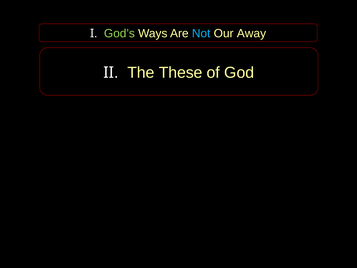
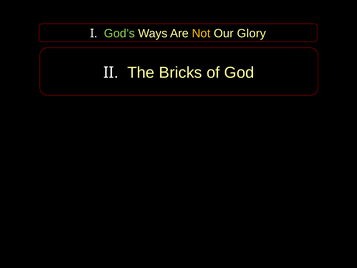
Not colour: light blue -> yellow
Away: Away -> Glory
These: These -> Bricks
